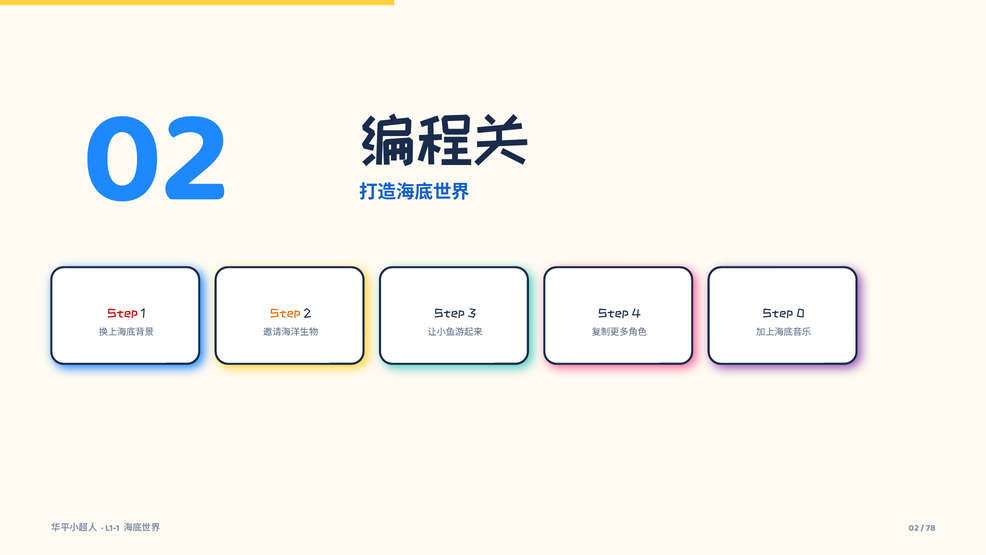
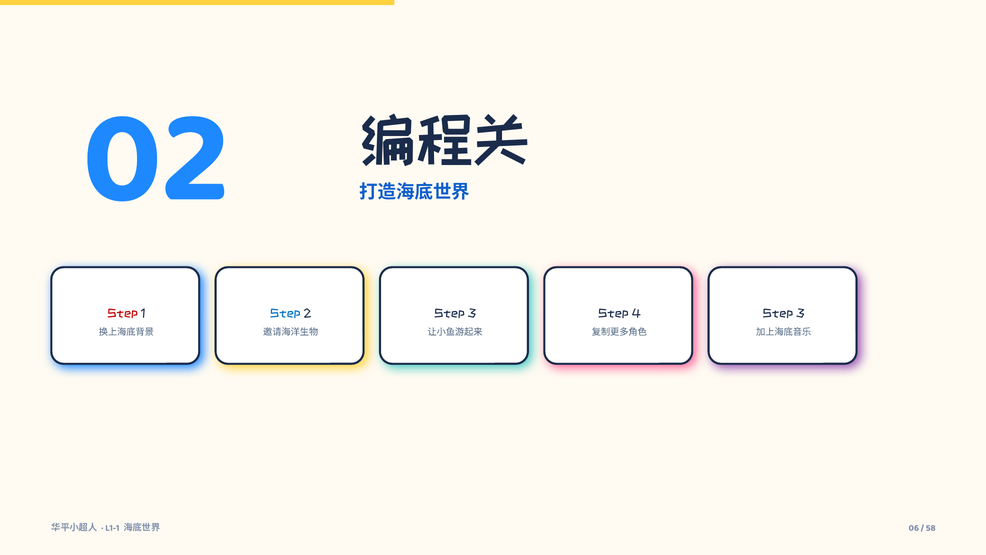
Step at (285, 313) colour: orange -> blue
0 at (800, 313): 0 -> 3
02 at (914, 527): 02 -> 06
78: 78 -> 58
